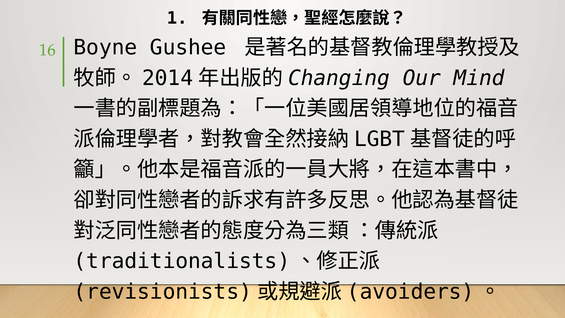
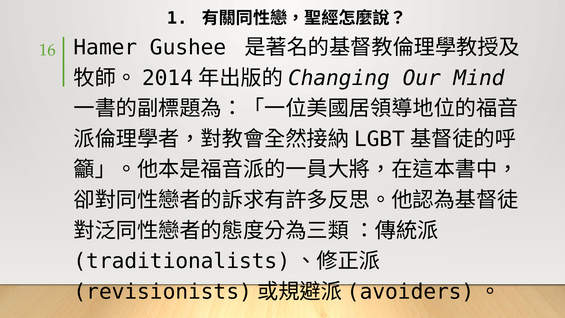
Boyne: Boyne -> Hamer
